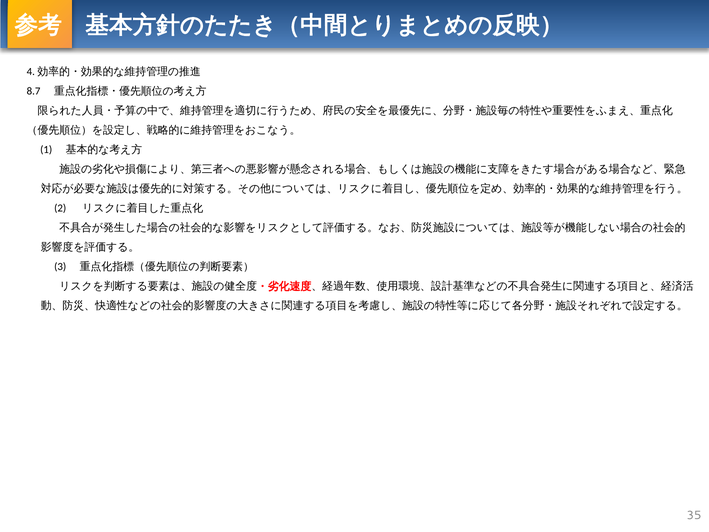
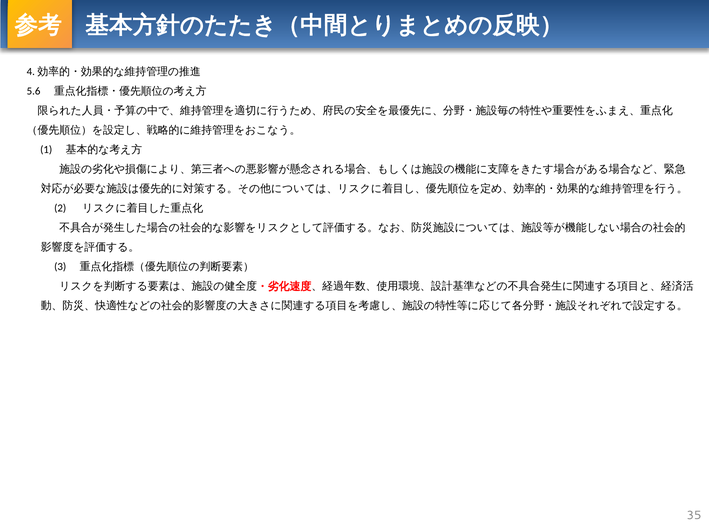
8.7: 8.7 -> 5.6
